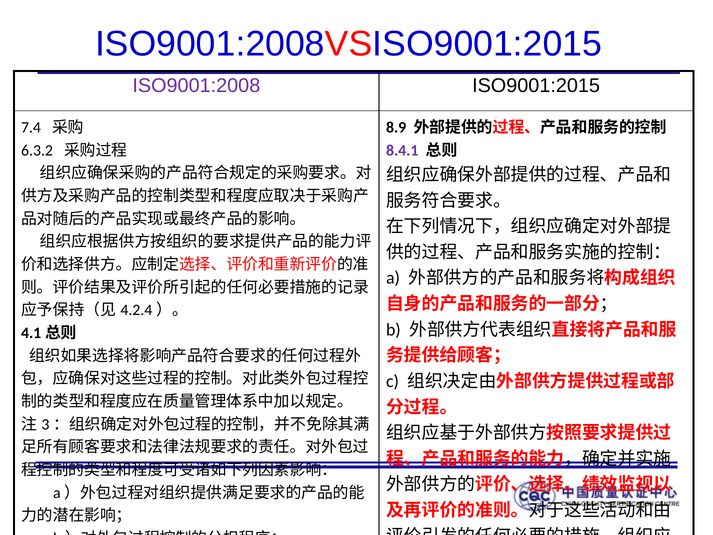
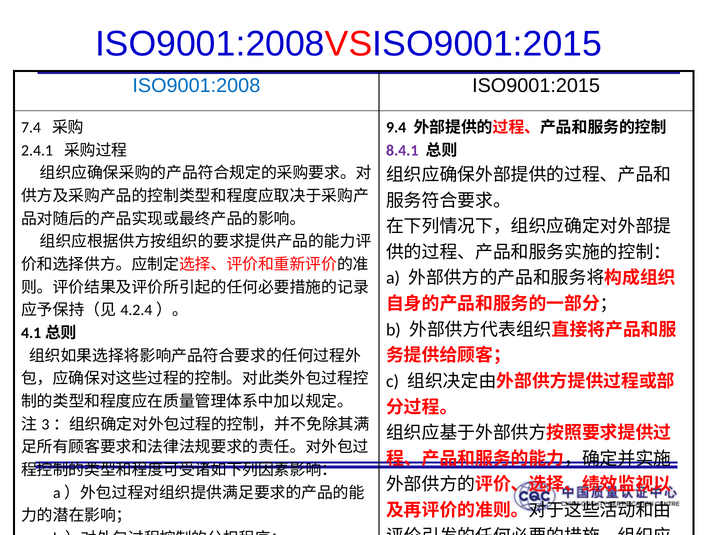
ISO9001:2008 colour: purple -> blue
8.9: 8.9 -> 9.4
6.3.2: 6.3.2 -> 2.4.1
